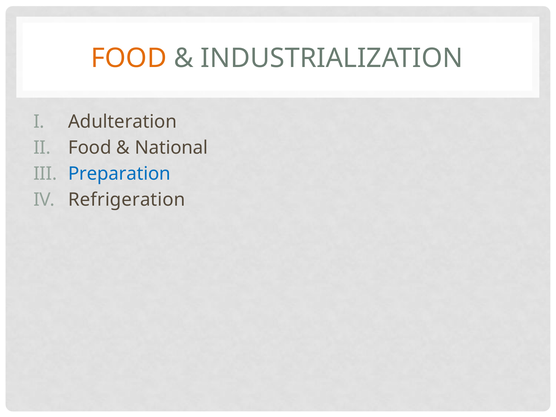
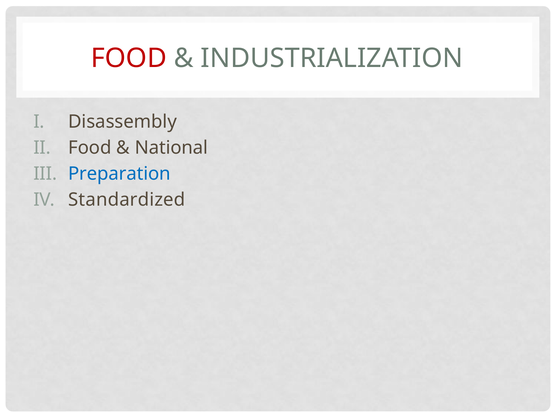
FOOD at (129, 58) colour: orange -> red
Adulteration: Adulteration -> Disassembly
Refrigeration: Refrigeration -> Standardized
